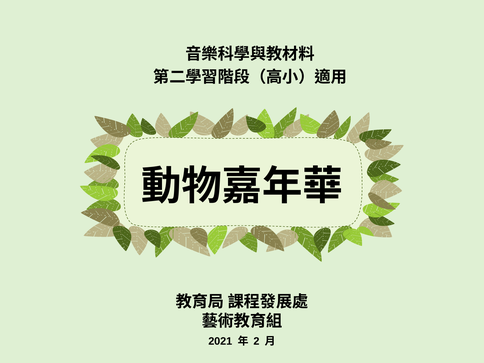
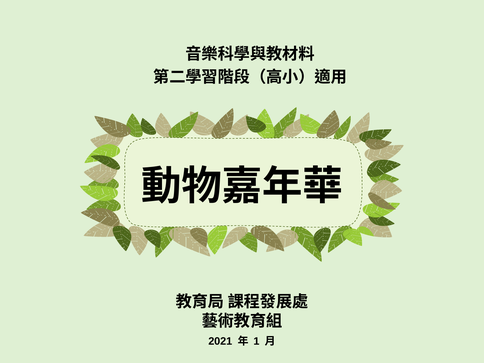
2: 2 -> 1
